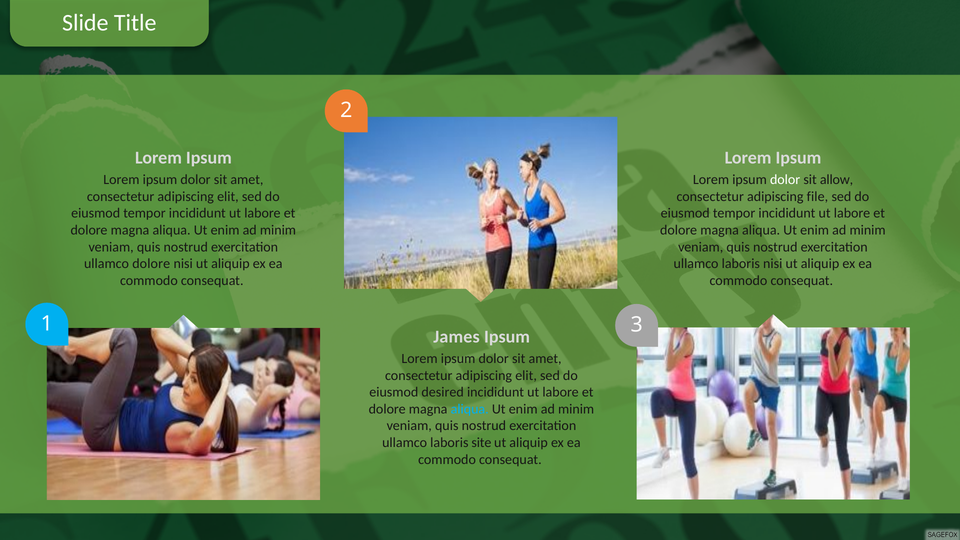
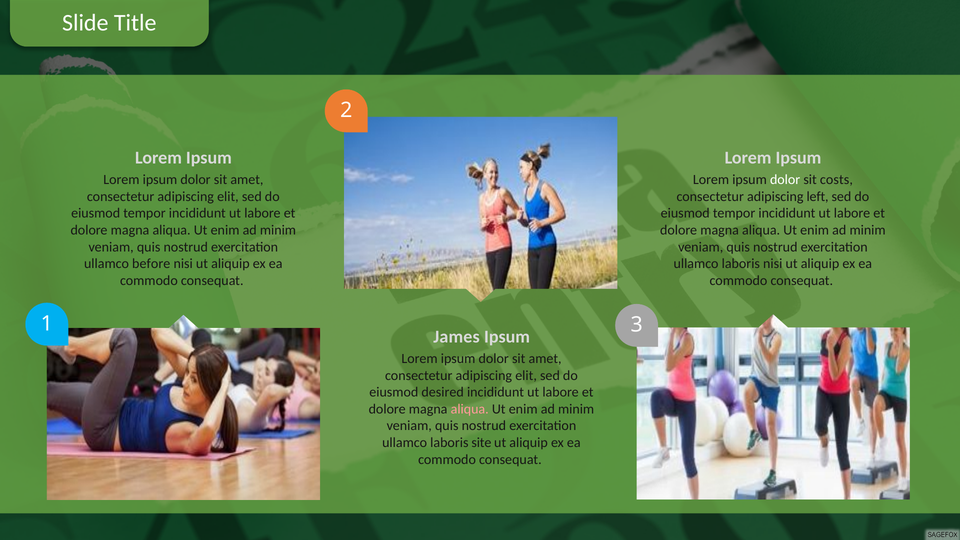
allow: allow -> costs
file: file -> left
ullamco dolore: dolore -> before
aliqua at (470, 409) colour: light blue -> pink
